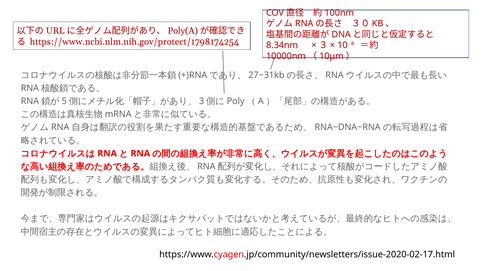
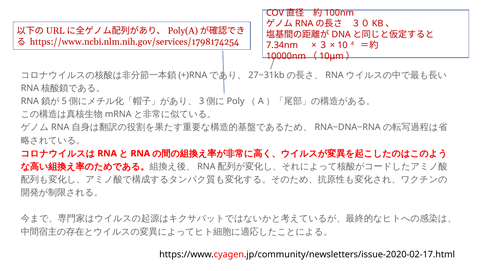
https://www.ncbi.nlm.nih.gov/protect/1798174254: https://www.ncbi.nlm.nih.gov/protect/1798174254 -> https://www.ncbi.nlm.nih.gov/services/1798174254
8.34nm: 8.34nm -> 7.34nm
